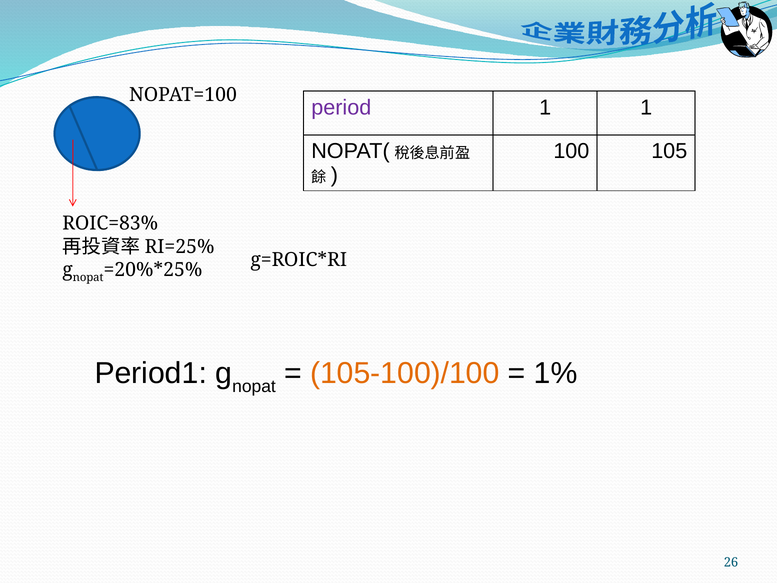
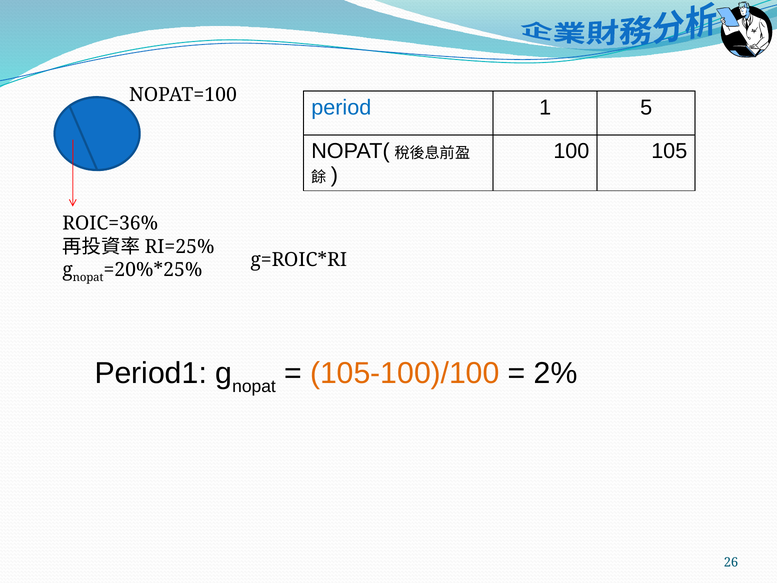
period colour: purple -> blue
1 1: 1 -> 5
ROIC=83%: ROIC=83% -> ROIC=36%
1%: 1% -> 2%
